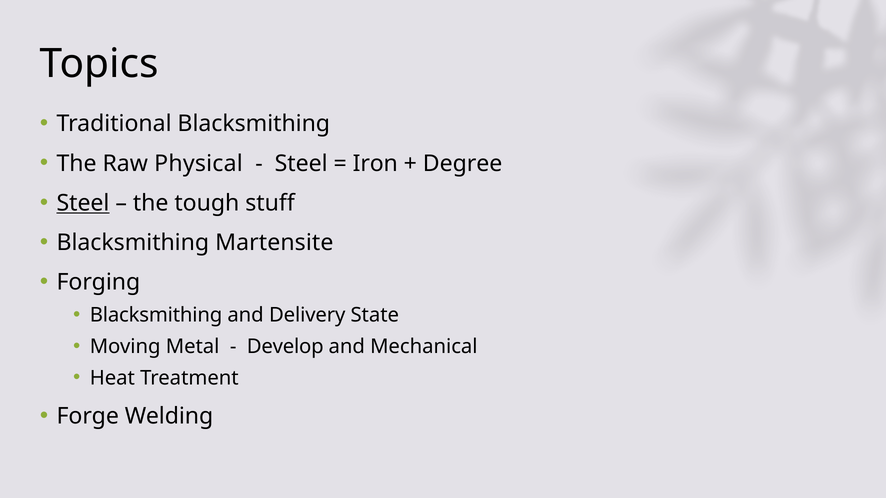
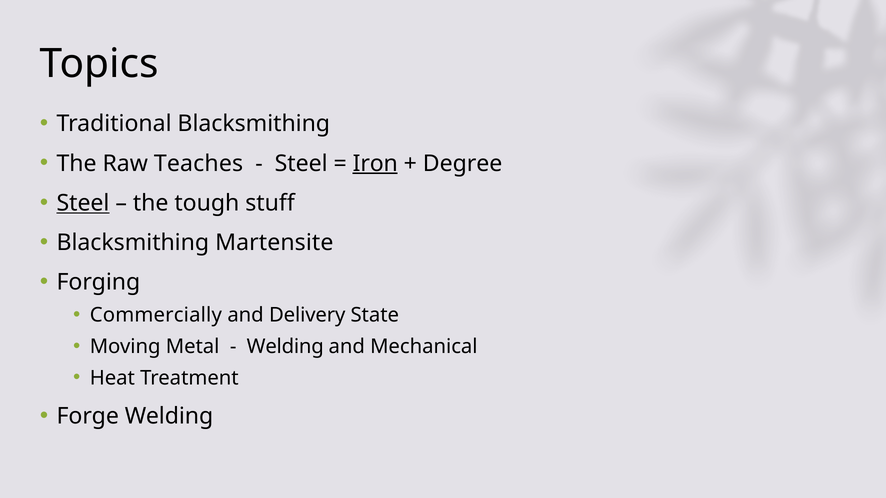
Physical: Physical -> Teaches
Iron underline: none -> present
Blacksmithing at (156, 315): Blacksmithing -> Commercially
Develop at (285, 347): Develop -> Welding
